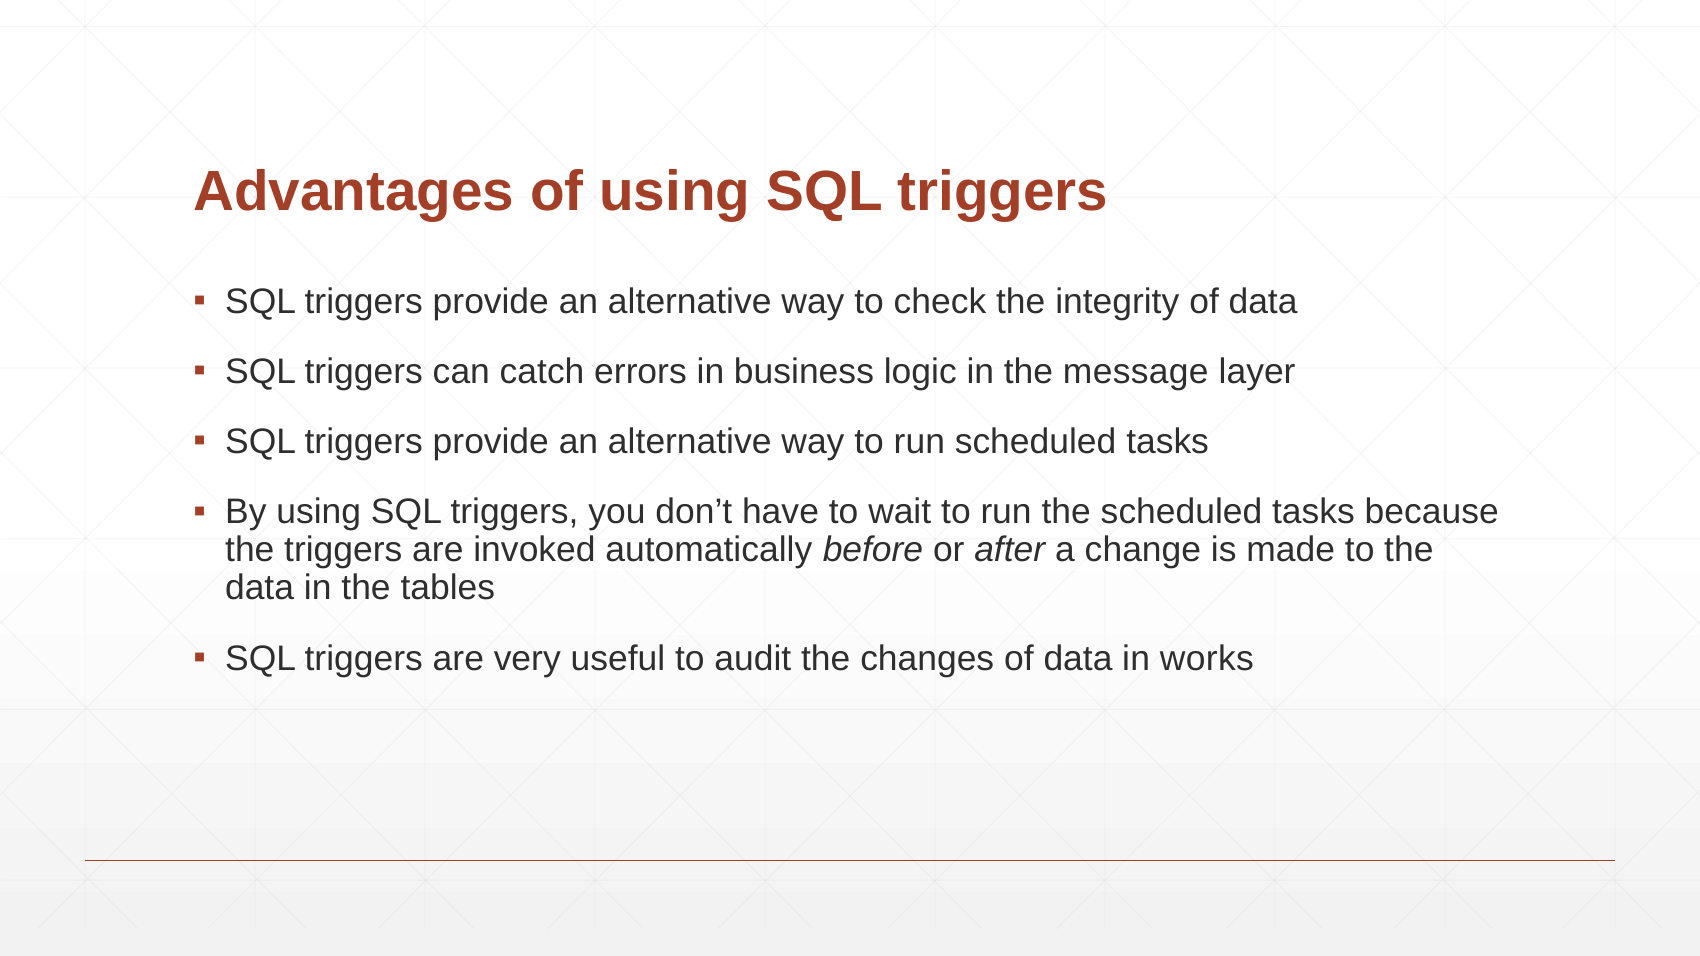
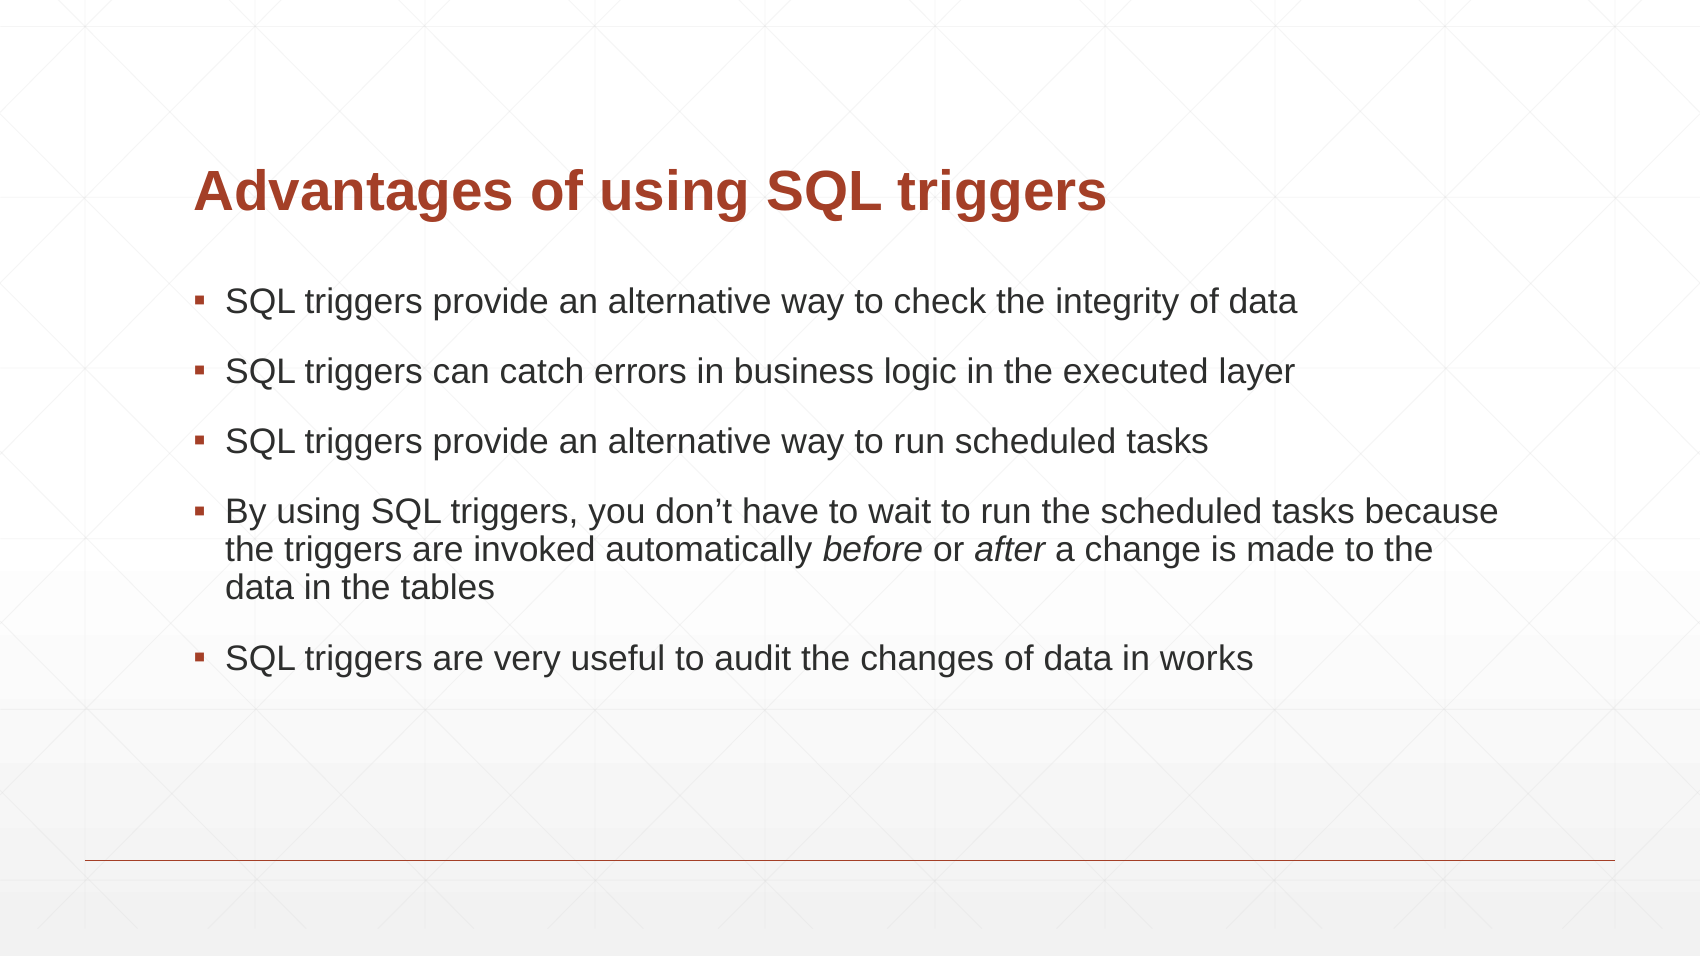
message: message -> executed
